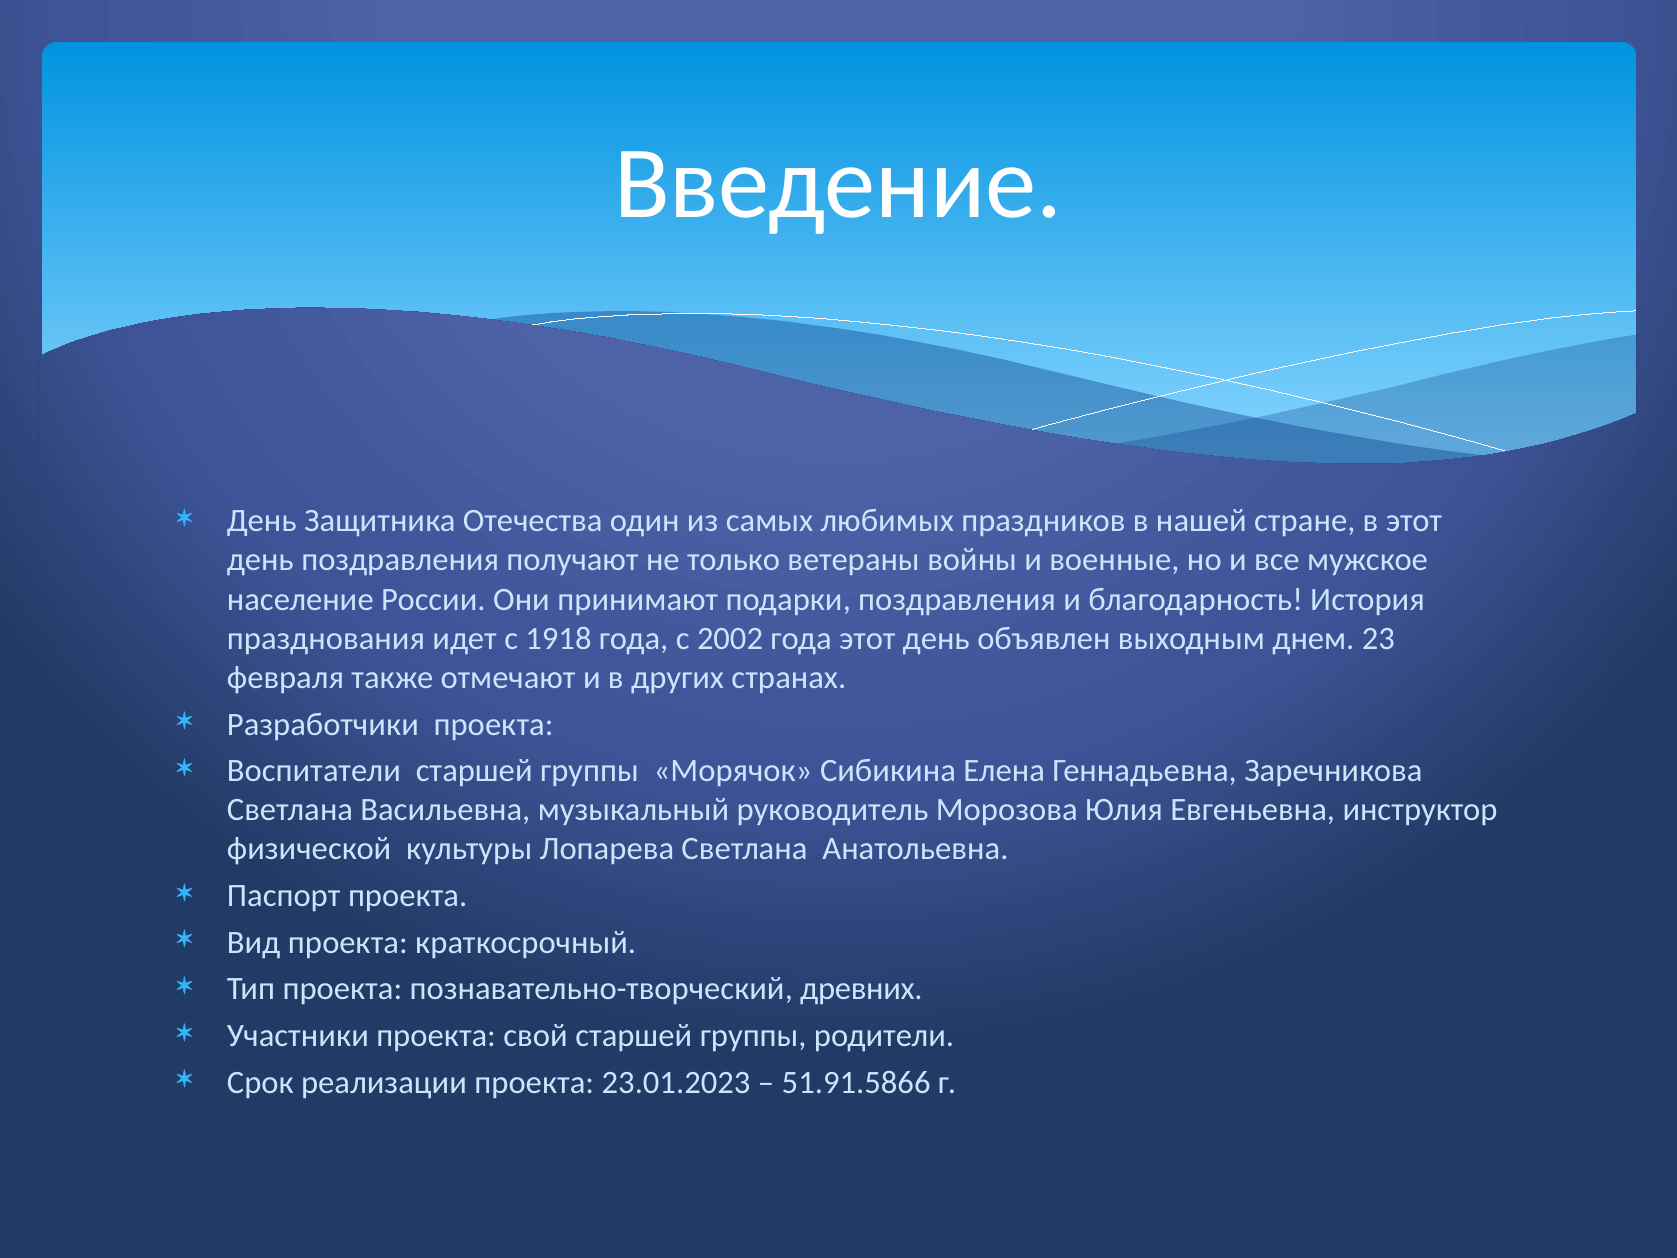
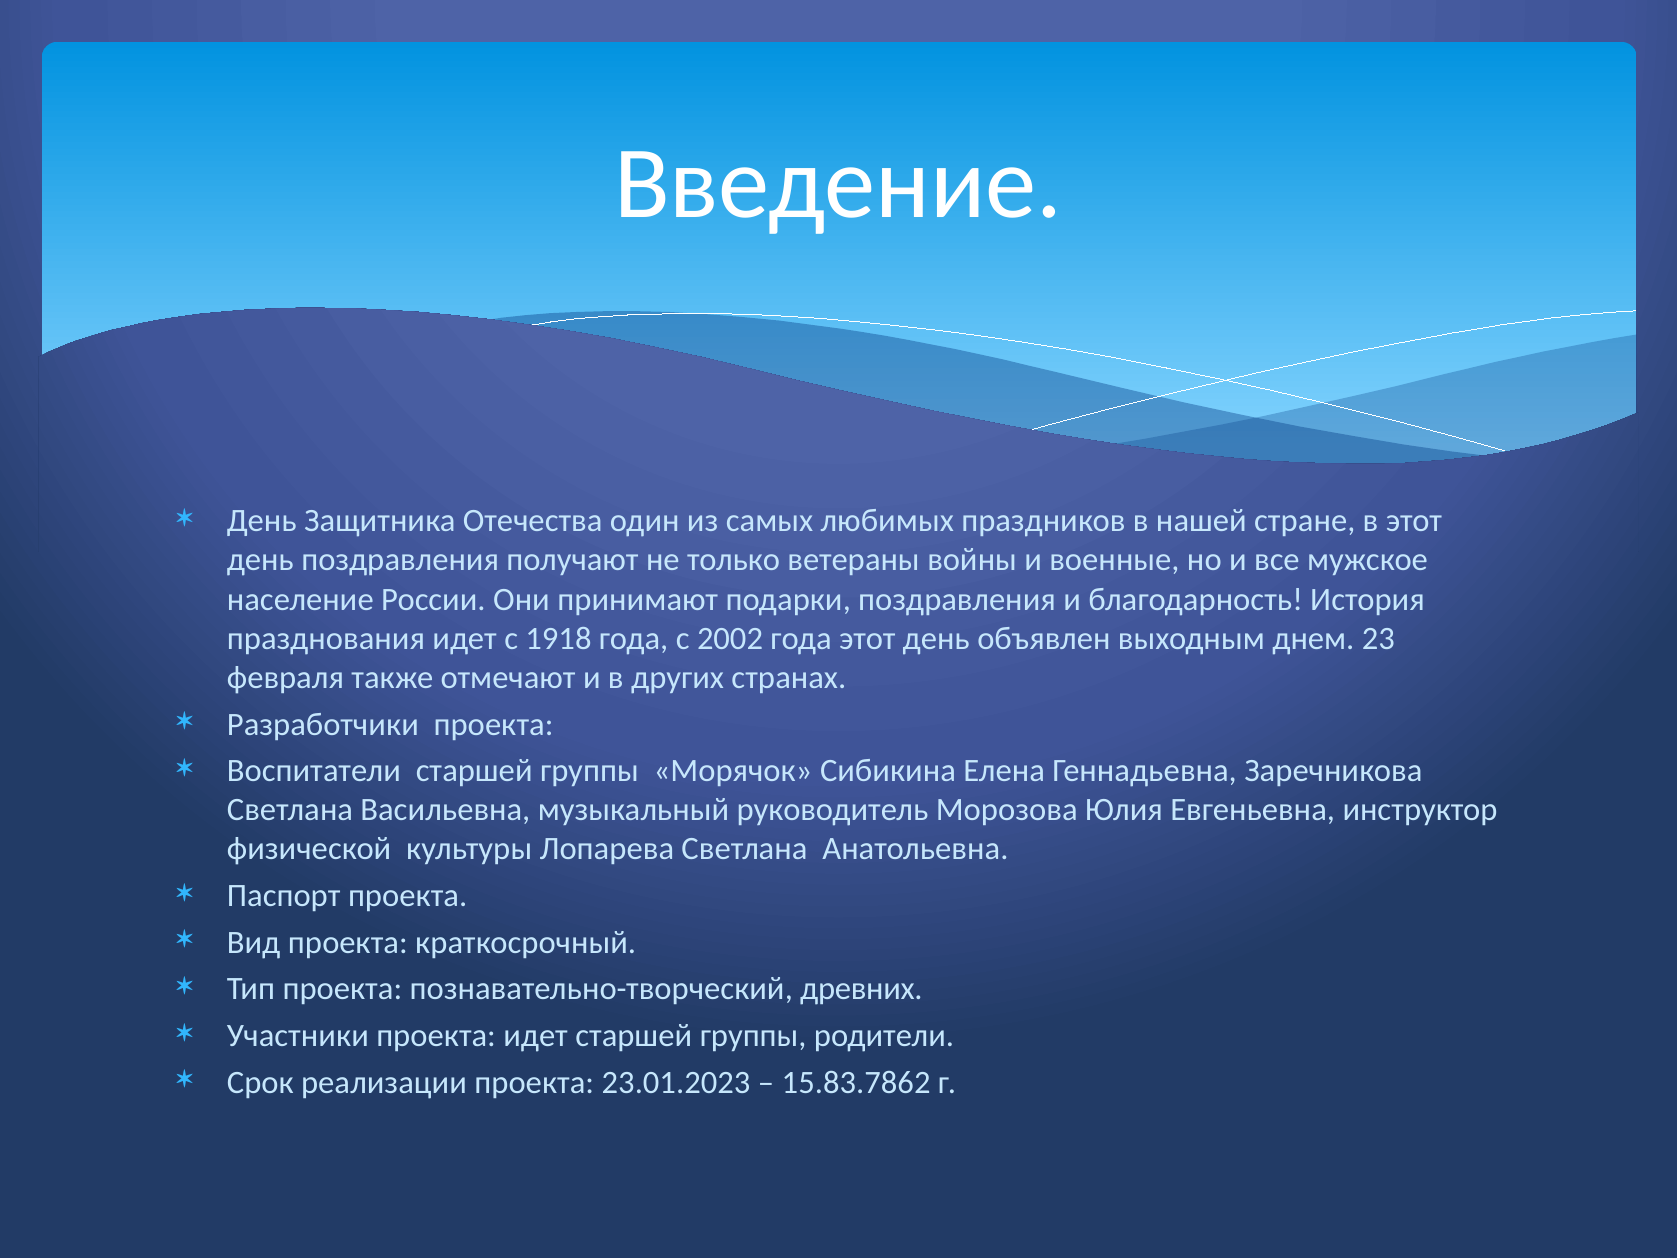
проекта свой: свой -> идет
51.91.5866: 51.91.5866 -> 15.83.7862
